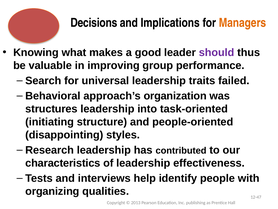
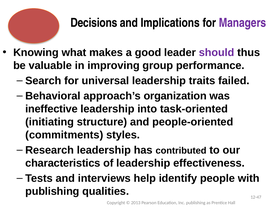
Managers colour: orange -> purple
structures: structures -> ineffective
disappointing: disappointing -> commitments
organizing at (52, 191): organizing -> publishing
